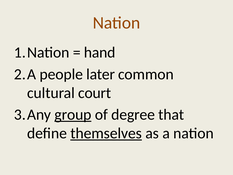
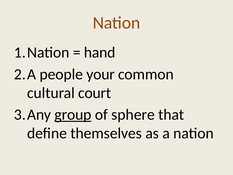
later: later -> your
degree: degree -> sphere
themselves underline: present -> none
